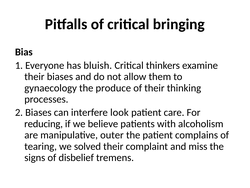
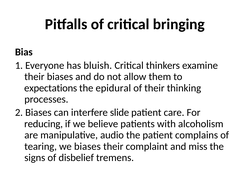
gynaecology: gynaecology -> expectations
produce: produce -> epidural
look: look -> slide
outer: outer -> audio
we solved: solved -> biases
